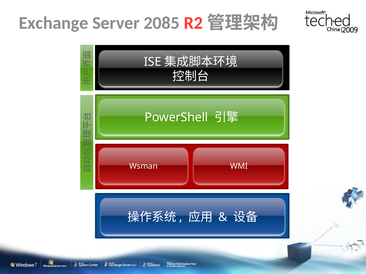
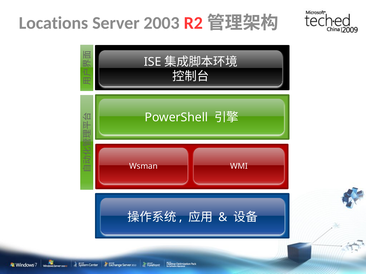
Exchange: Exchange -> Locations
2085: 2085 -> 2003
